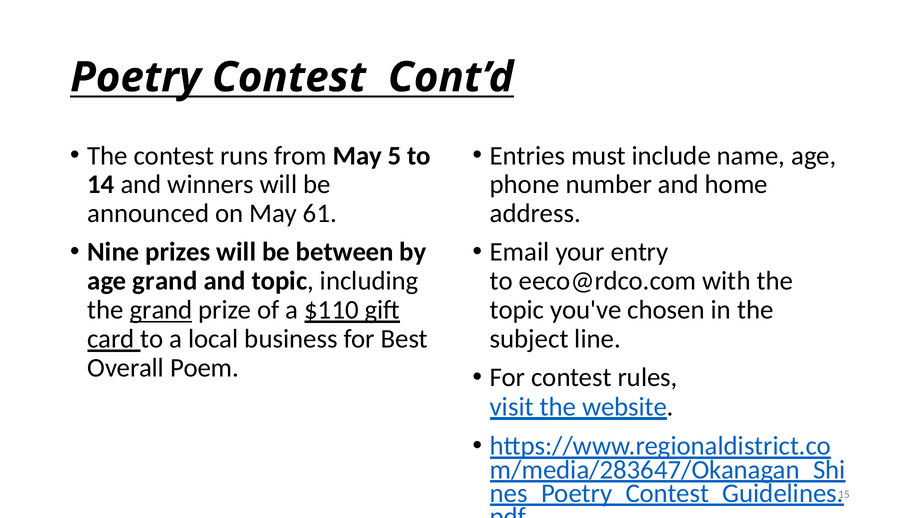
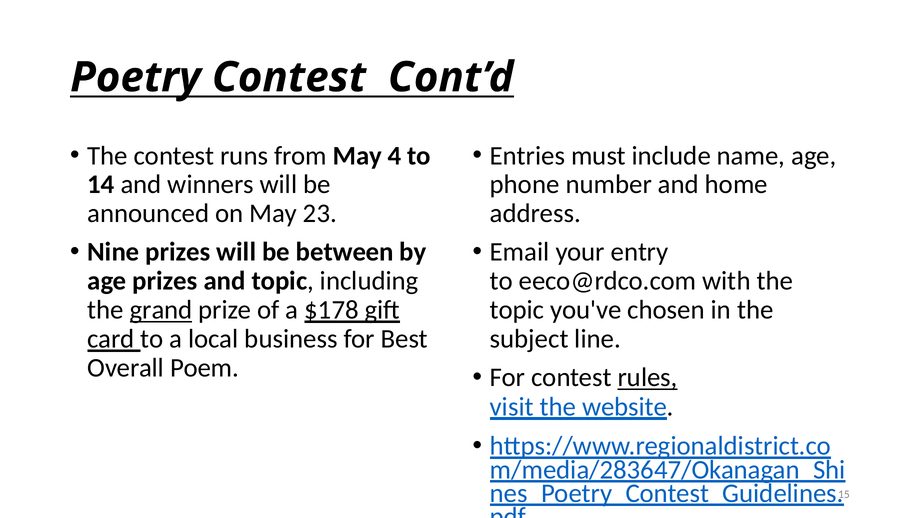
5: 5 -> 4
61: 61 -> 23
age grand: grand -> prizes
$110: $110 -> $178
rules underline: none -> present
